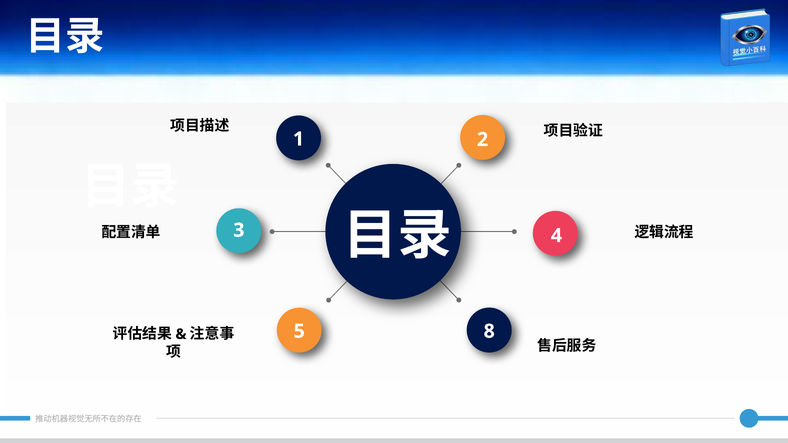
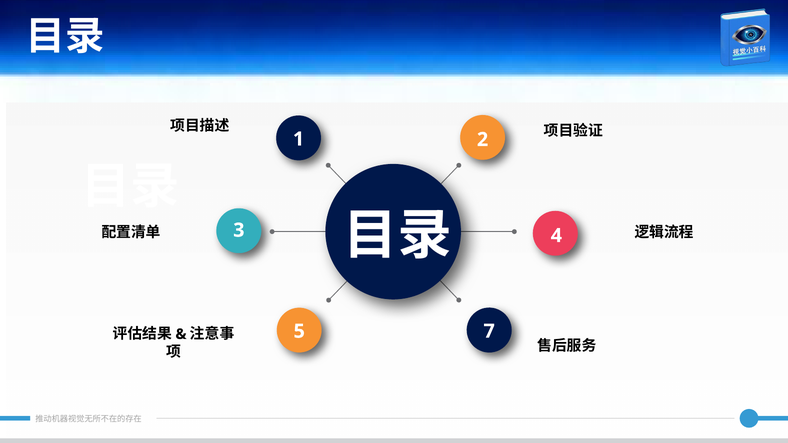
8: 8 -> 7
